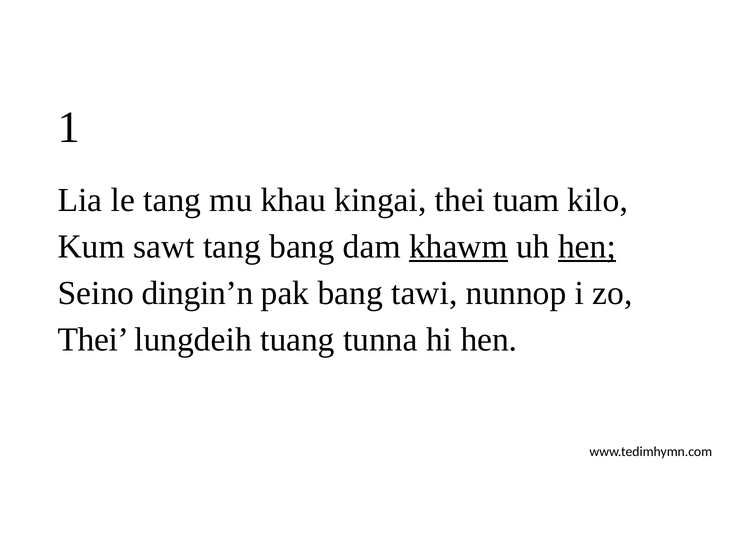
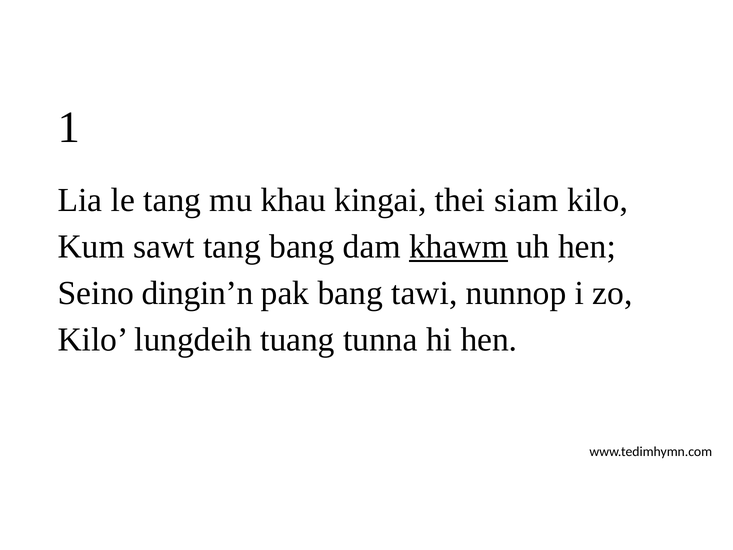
tuam: tuam -> siam
hen at (587, 247) underline: present -> none
Thei at (93, 339): Thei -> Kilo
